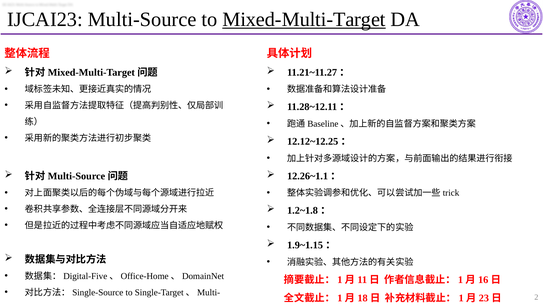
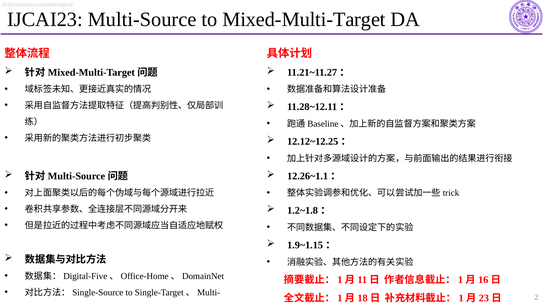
Mixed-Multi-Target underline: present -> none
